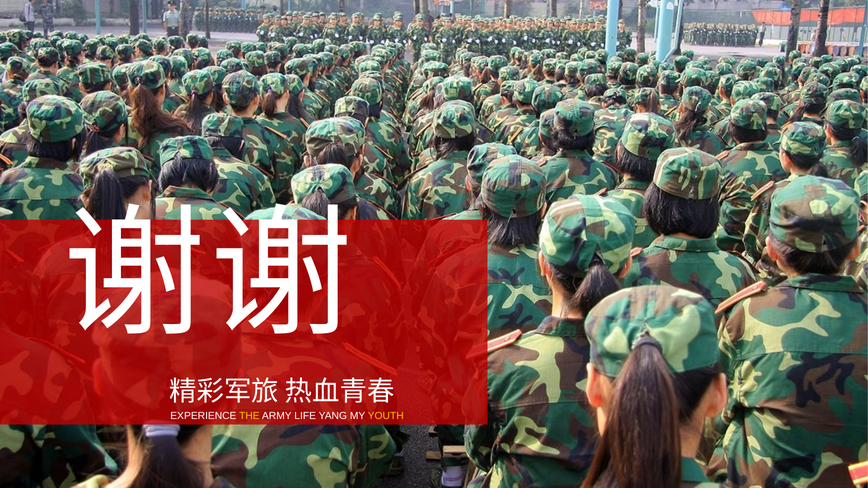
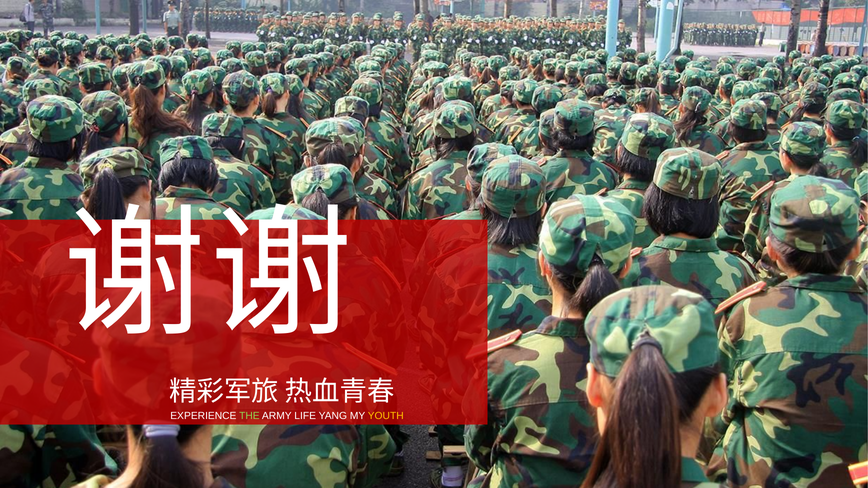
THE colour: yellow -> light green
